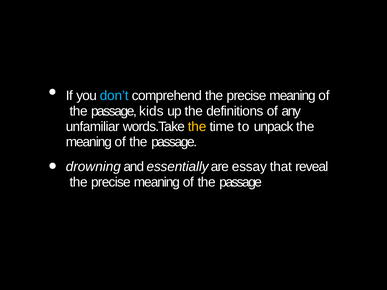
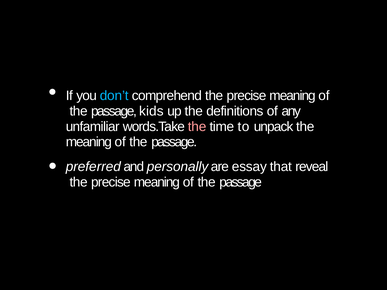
the at (197, 127) colour: yellow -> pink
drowning: drowning -> preferred
essentially: essentially -> personally
